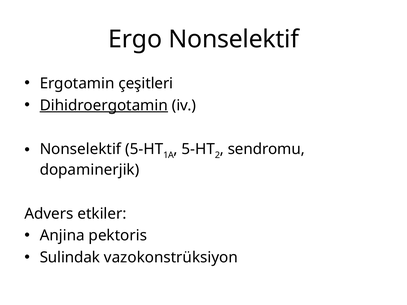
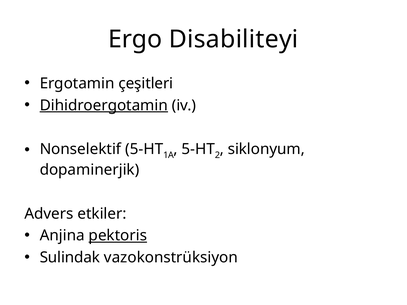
Ergo Nonselektif: Nonselektif -> Disabiliteyi
sendromu: sendromu -> siklonyum
pektoris underline: none -> present
